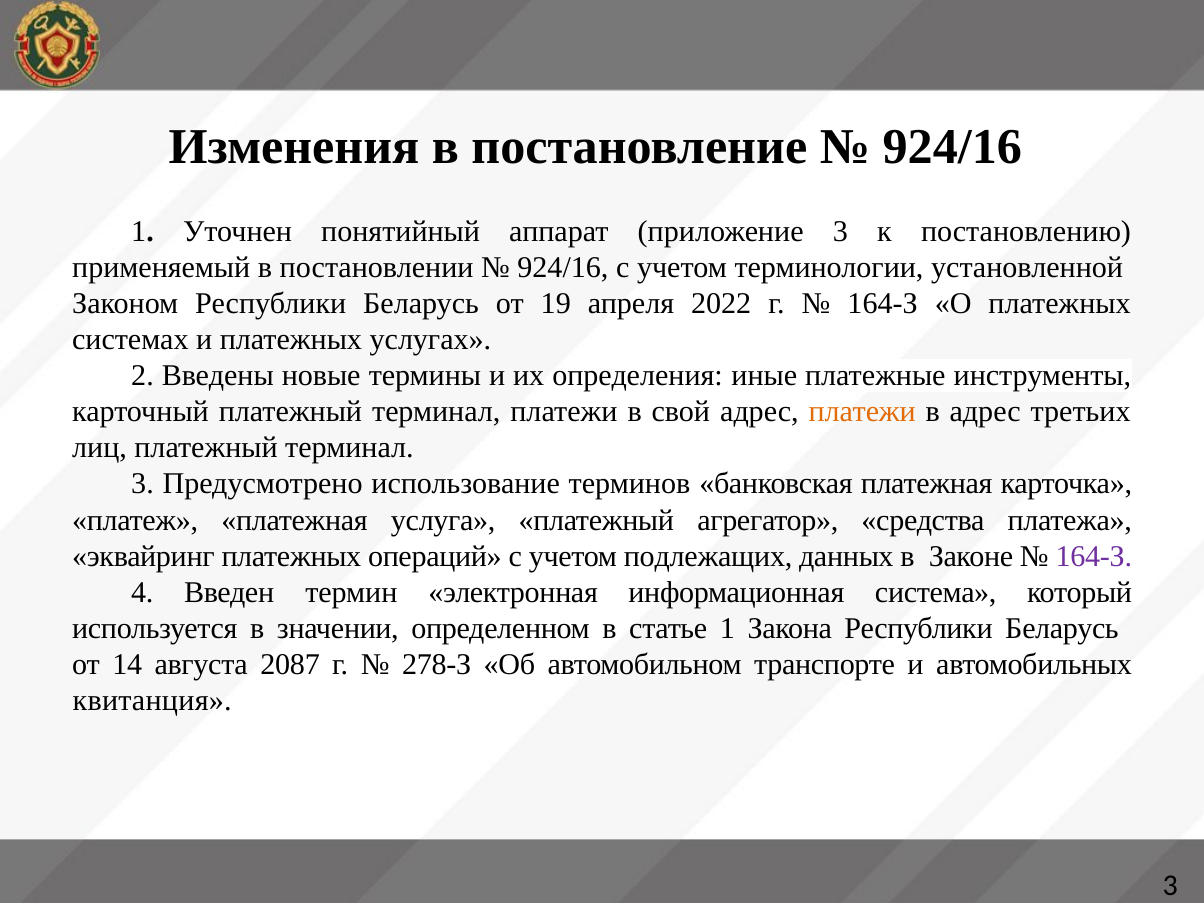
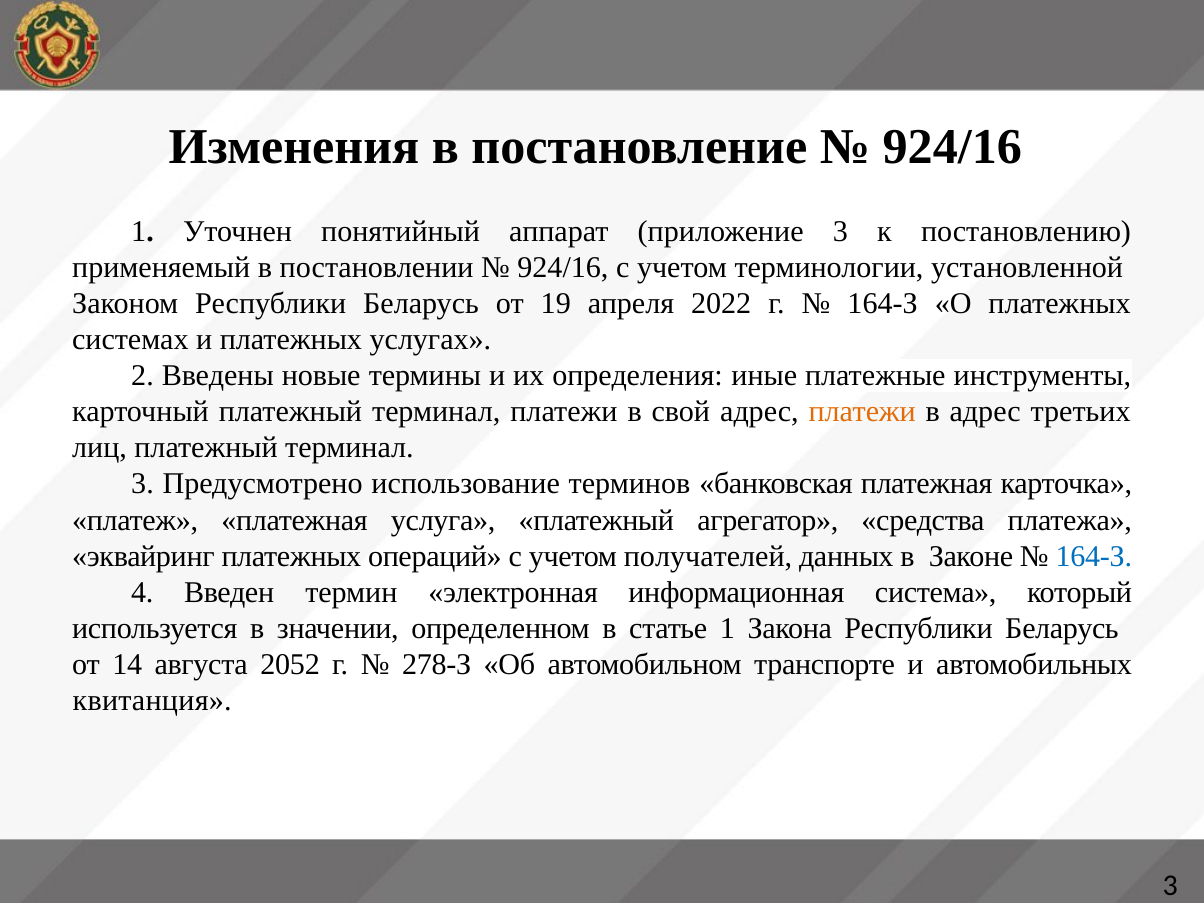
подлежащих: подлежащих -> получателей
164-З at (1094, 556) colour: purple -> blue
2087: 2087 -> 2052
